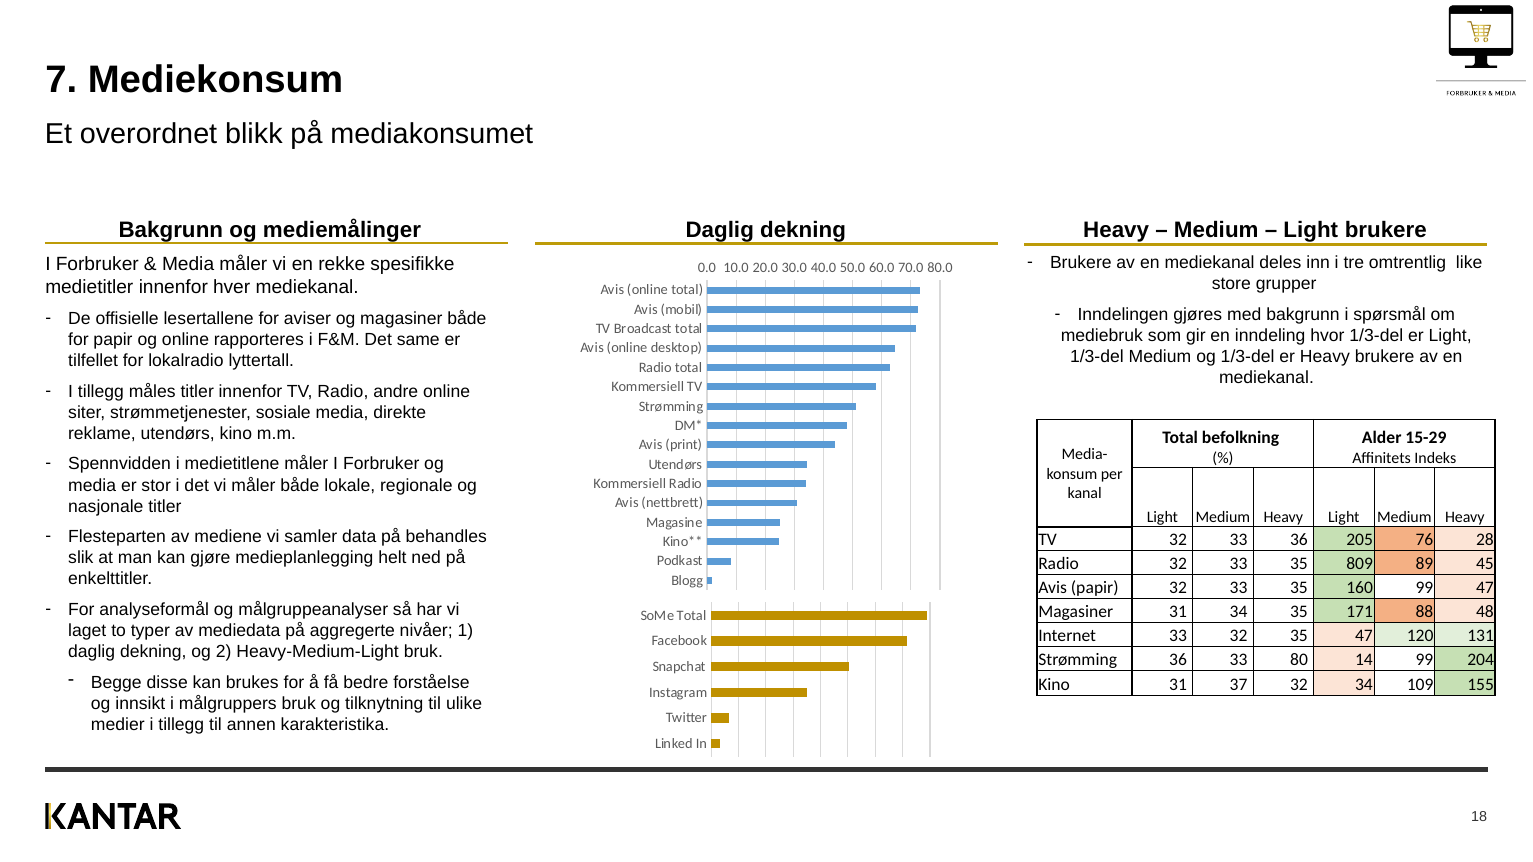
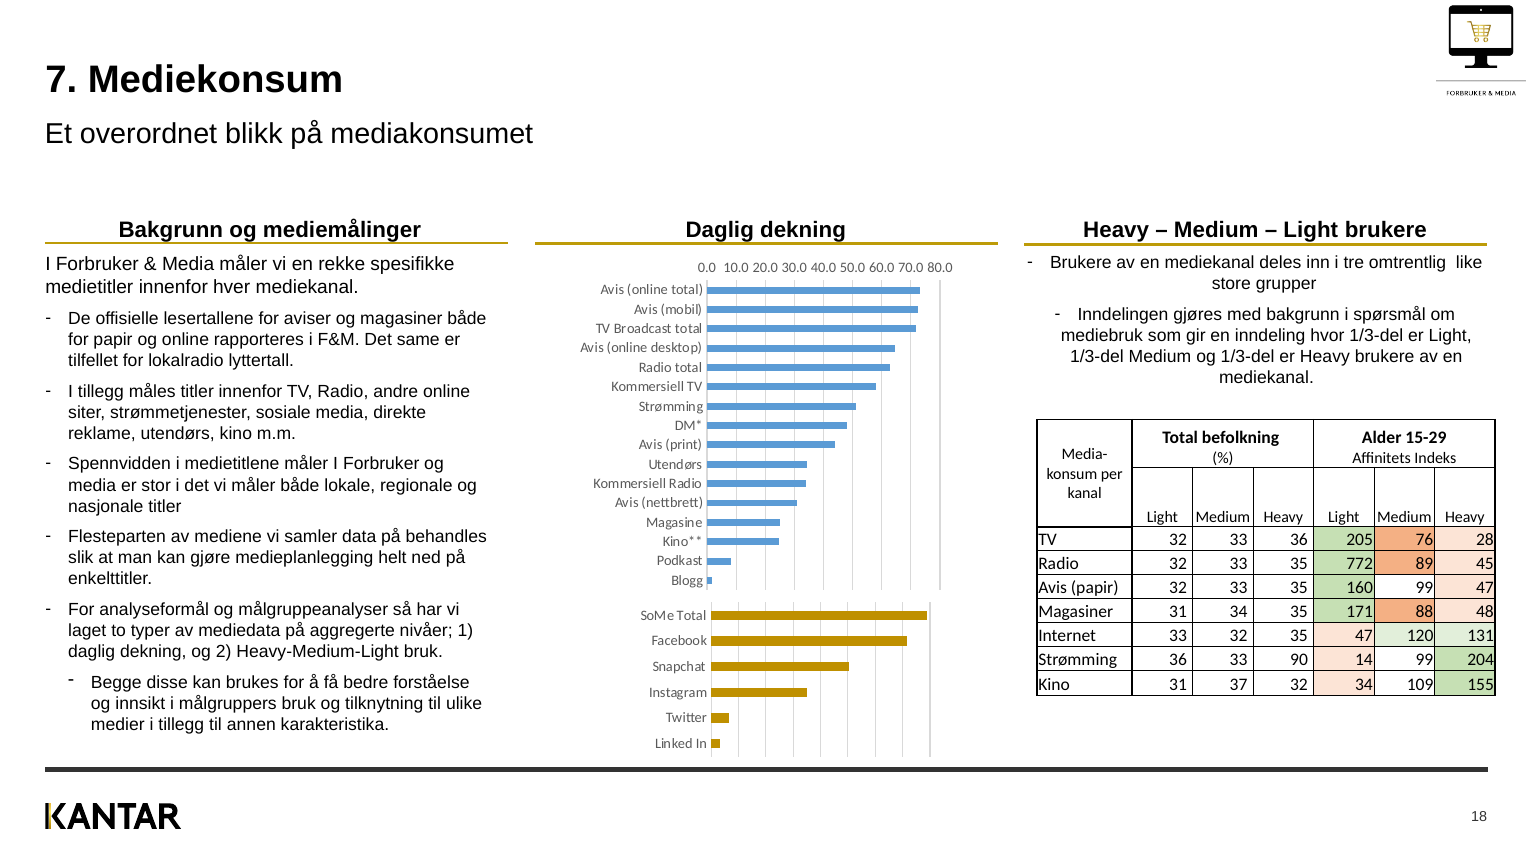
809: 809 -> 772
80: 80 -> 90
